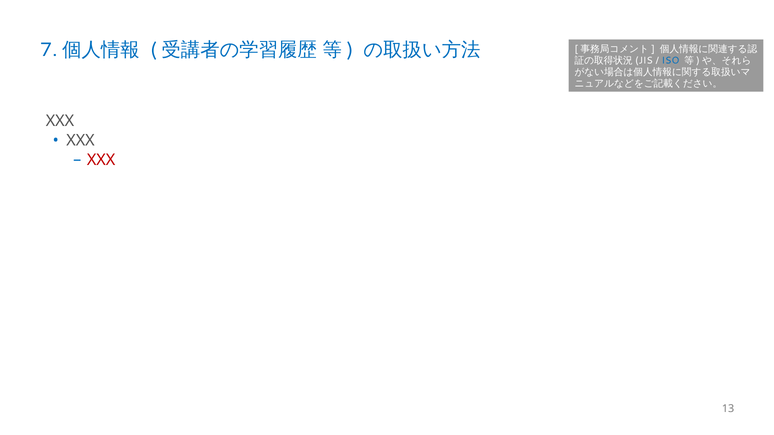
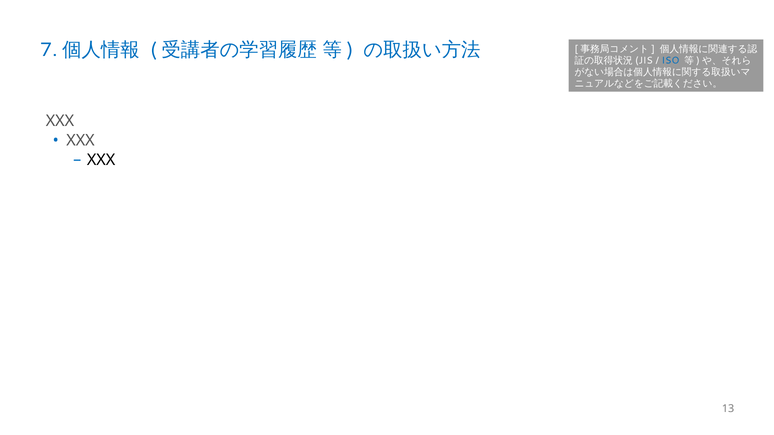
XXX at (101, 160) colour: red -> black
